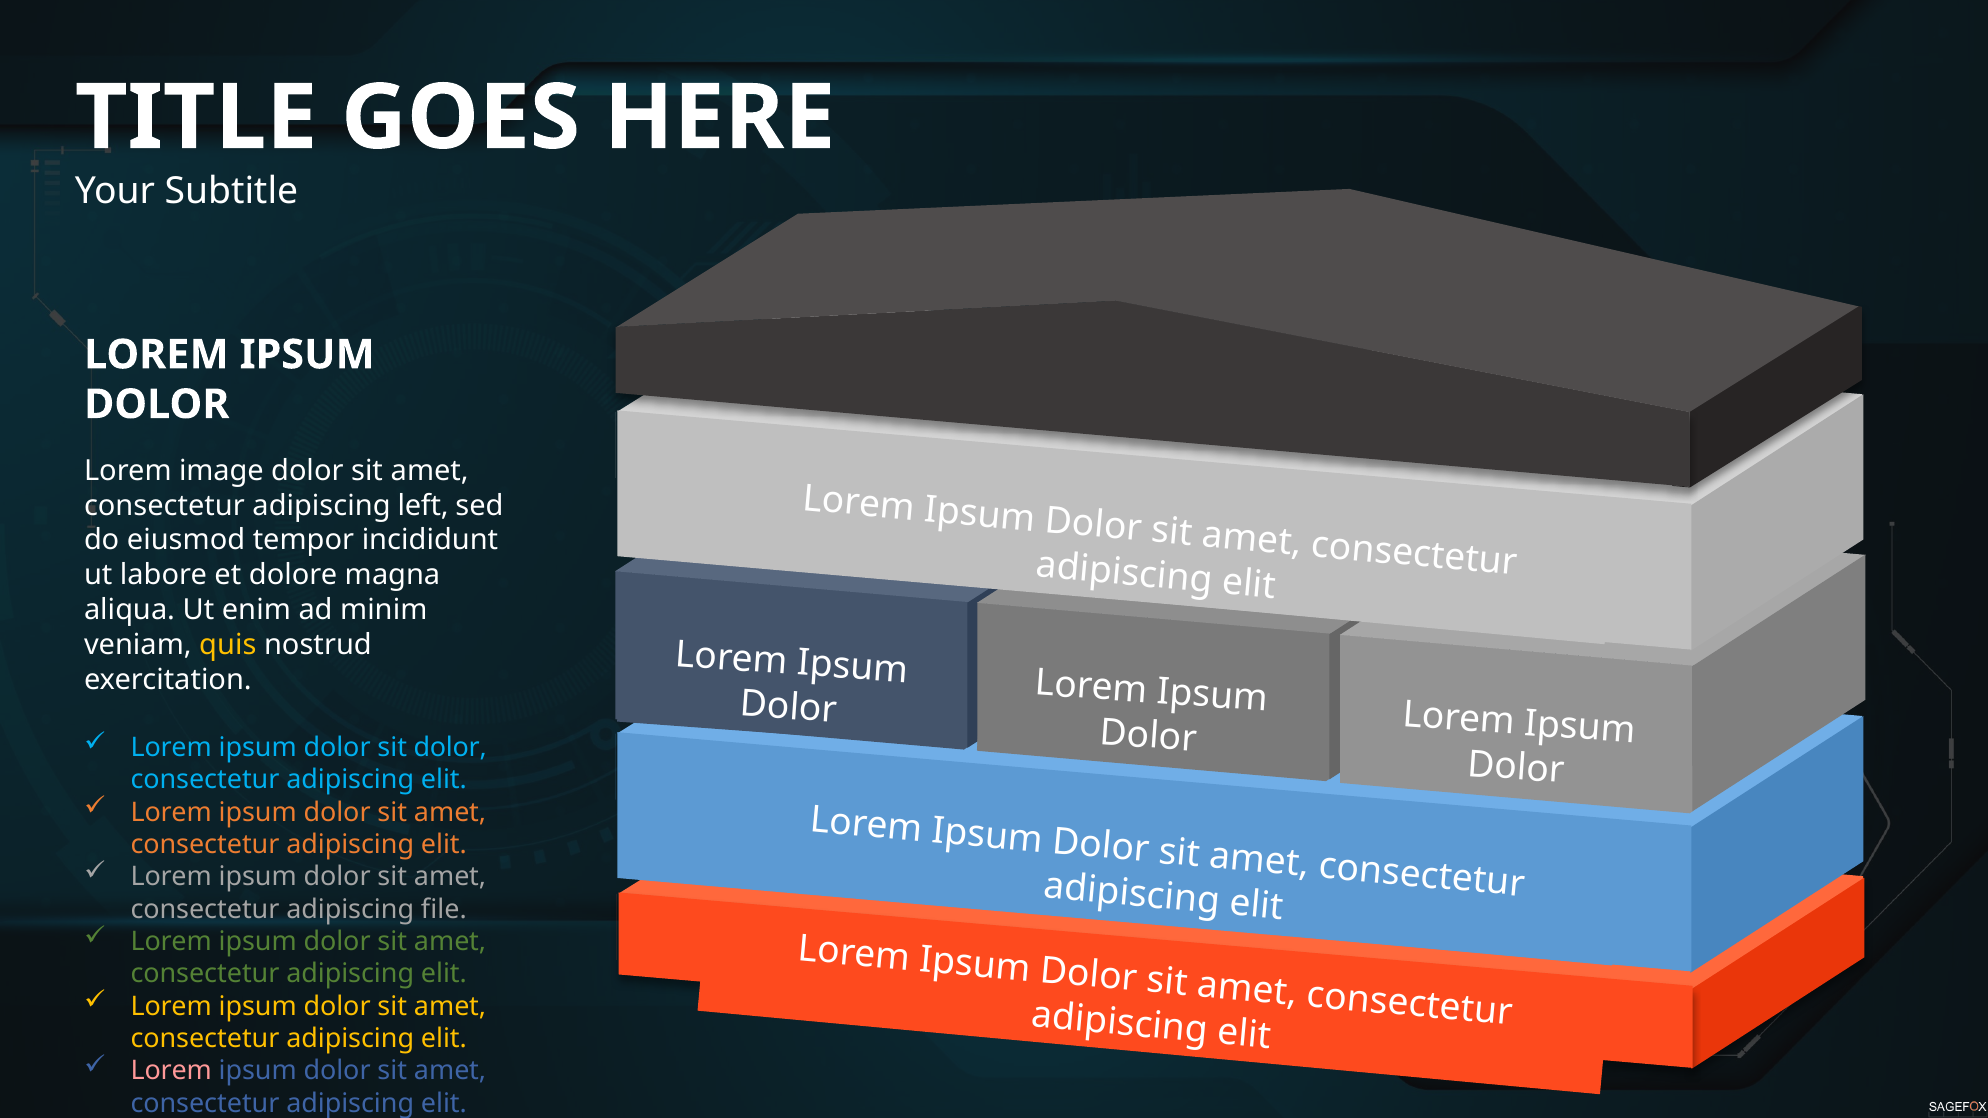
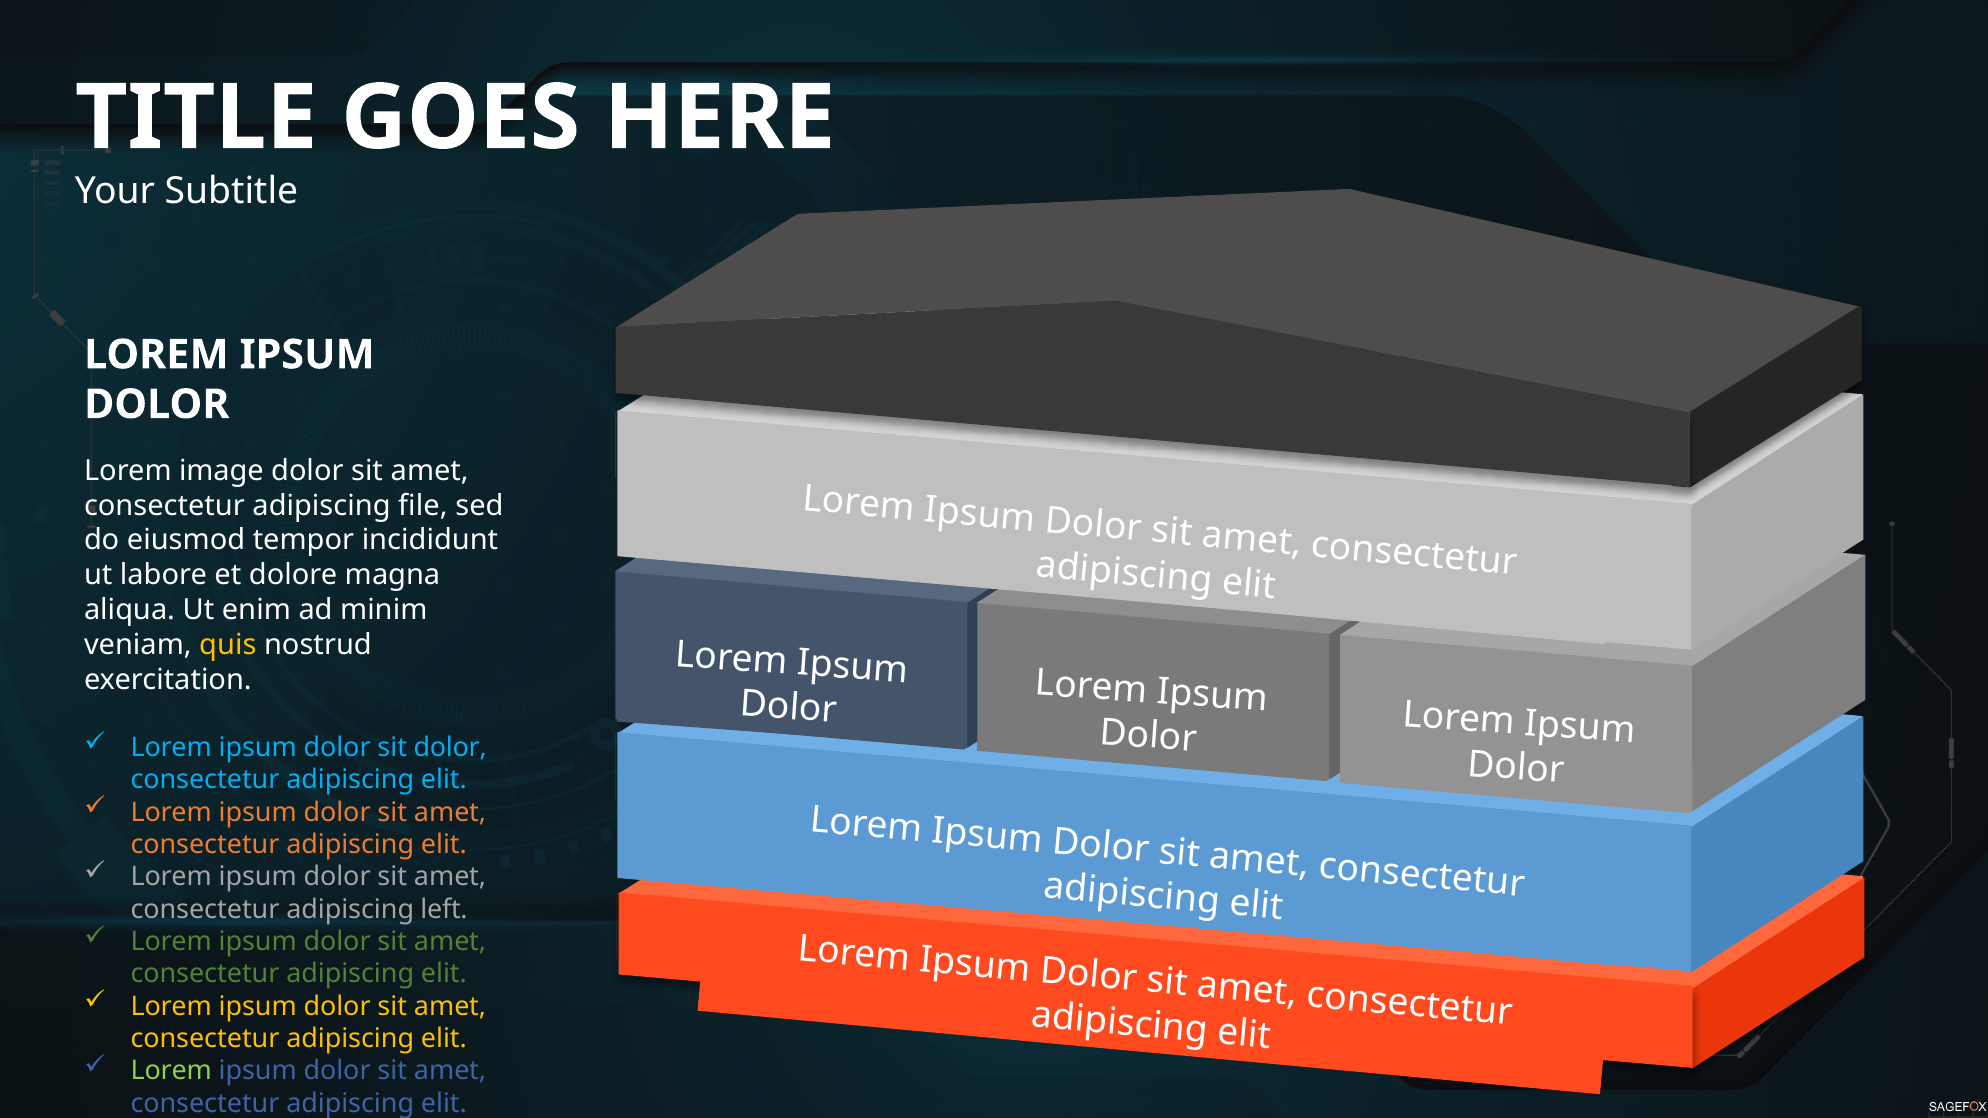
left: left -> file
file: file -> left
Lorem at (171, 1071) colour: pink -> light green
